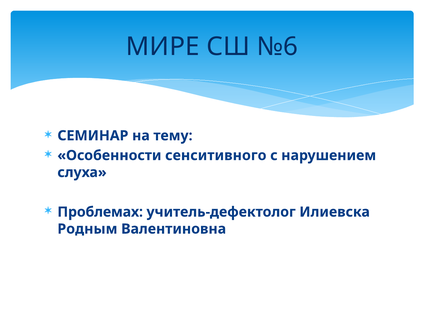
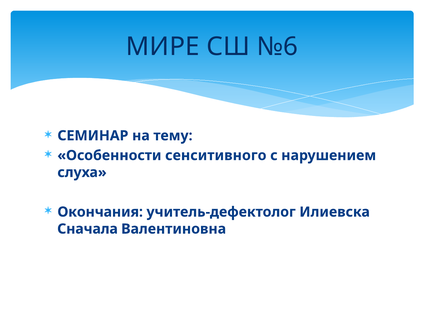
Проблемах: Проблемах -> Окончания
Родным: Родным -> Сначала
